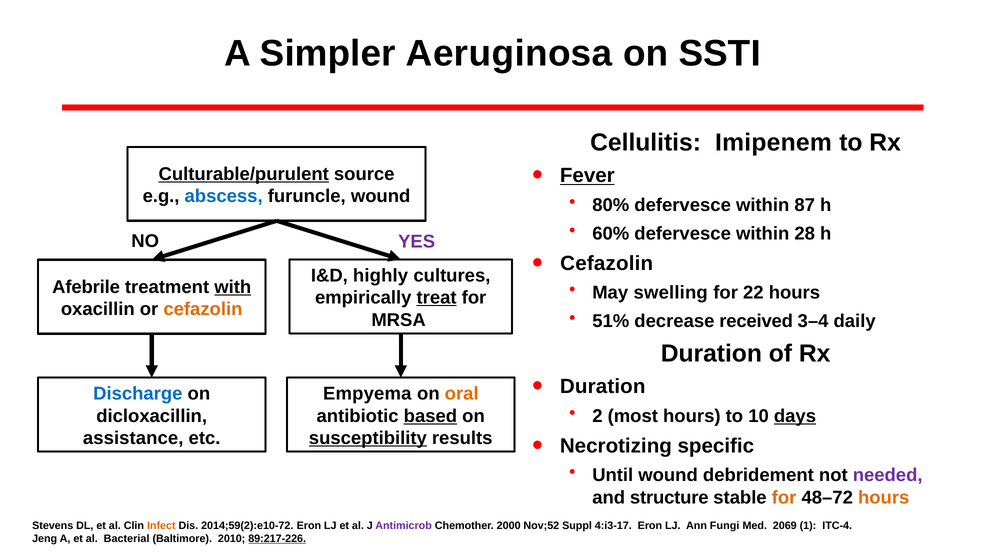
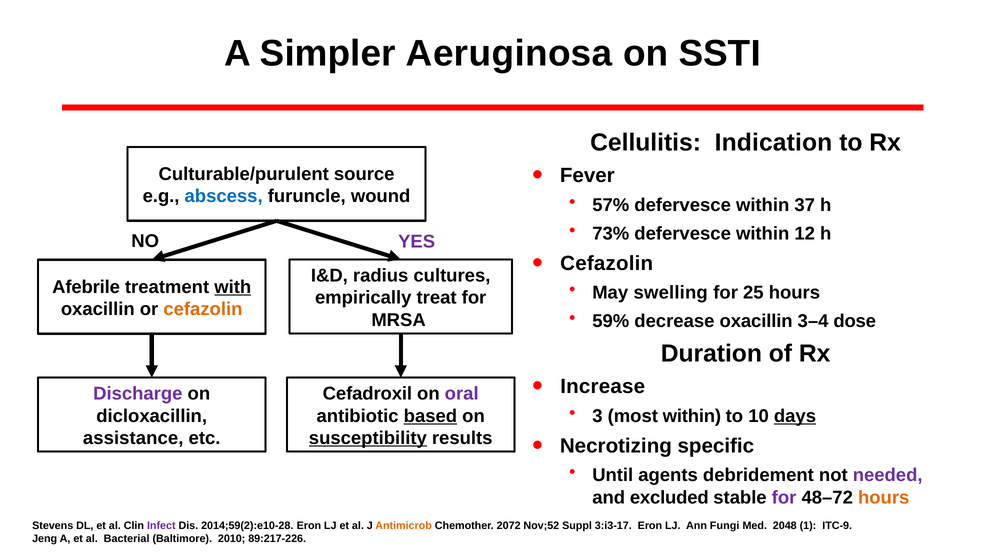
Imipenem: Imipenem -> Indication
Fever underline: present -> none
Culturable/purulent underline: present -> none
80%: 80% -> 57%
87: 87 -> 37
60%: 60% -> 73%
28: 28 -> 12
highly: highly -> radius
22: 22 -> 25
treat underline: present -> none
51%: 51% -> 59%
decrease received: received -> oxacillin
daily: daily -> dose
Duration at (603, 386): Duration -> Increase
Discharge colour: blue -> purple
Empyema: Empyema -> Cefadroxil
oral colour: orange -> purple
2: 2 -> 3
most hours: hours -> within
Until wound: wound -> agents
structure: structure -> excluded
for at (784, 497) colour: orange -> purple
Infect colour: orange -> purple
2014;59(2):e10-72: 2014;59(2):e10-72 -> 2014;59(2):e10-28
Antimicrob colour: purple -> orange
2000: 2000 -> 2072
4:i3-17: 4:i3-17 -> 3:i3-17
2069: 2069 -> 2048
ITC-4: ITC-4 -> ITC-9
89:217-226 underline: present -> none
